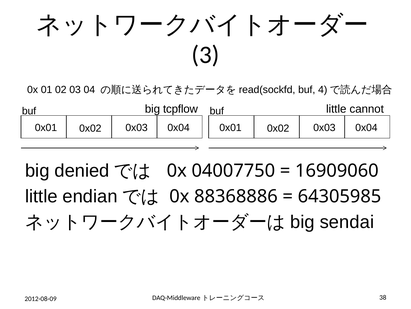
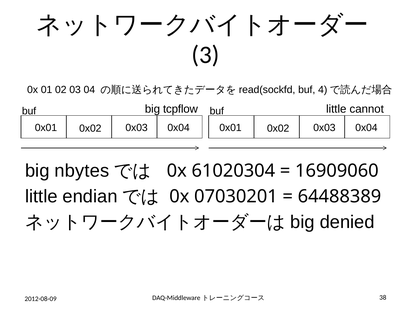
denied: denied -> nbytes
04007750: 04007750 -> 61020304
88368886: 88368886 -> 07030201
64305985: 64305985 -> 64488389
sendai: sendai -> denied
